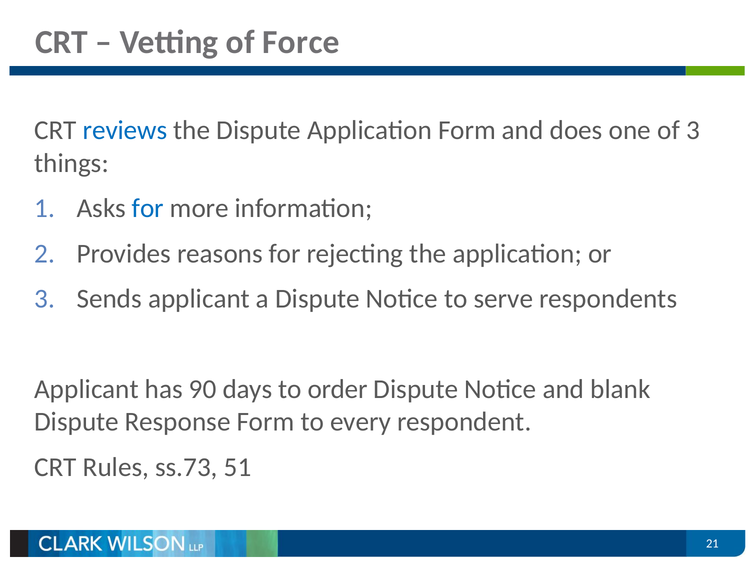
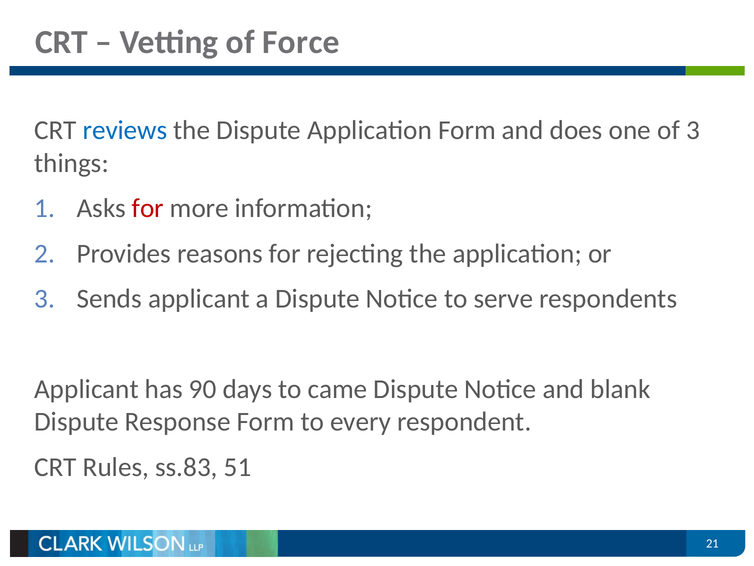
for at (148, 208) colour: blue -> red
order: order -> came
ss.73: ss.73 -> ss.83
